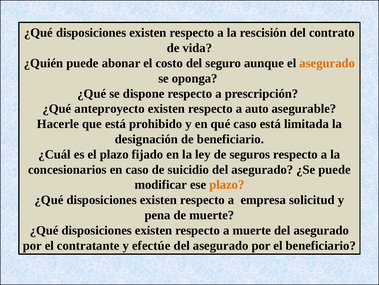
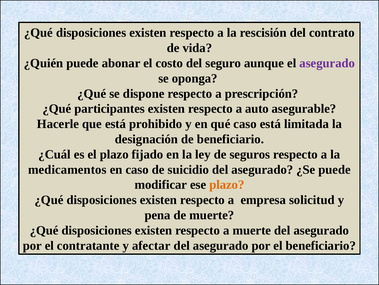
asegurado at (327, 63) colour: orange -> purple
anteproyecto: anteproyecto -> participantes
concesionarios: concesionarios -> medicamentos
efectúe: efectúe -> afectar
